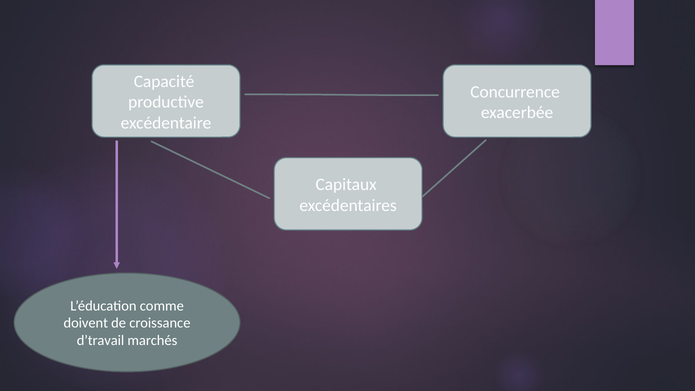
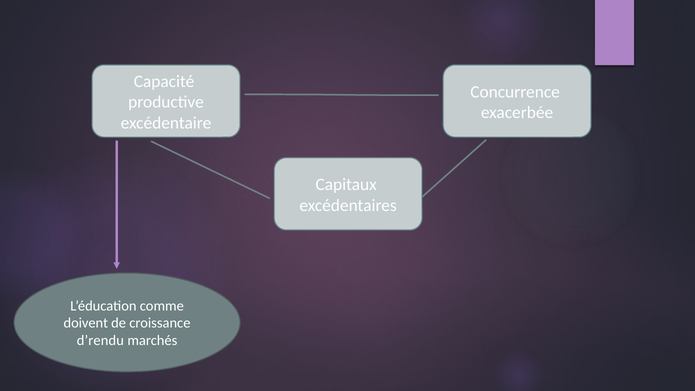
d’travail: d’travail -> d’rendu
